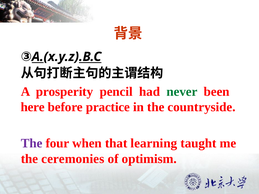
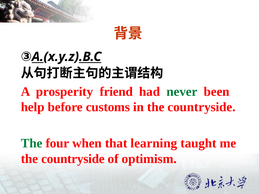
pencil: pencil -> friend
here: here -> help
practice: practice -> customs
The at (32, 143) colour: purple -> green
ceremonies at (73, 159): ceremonies -> countryside
